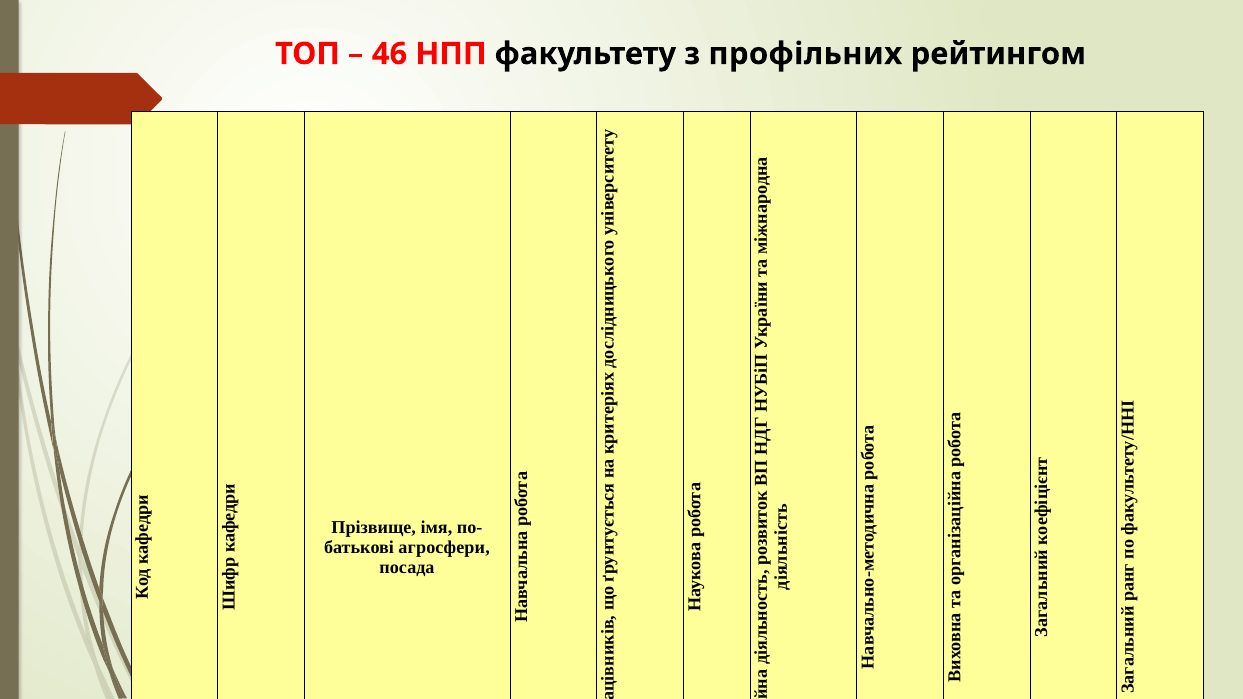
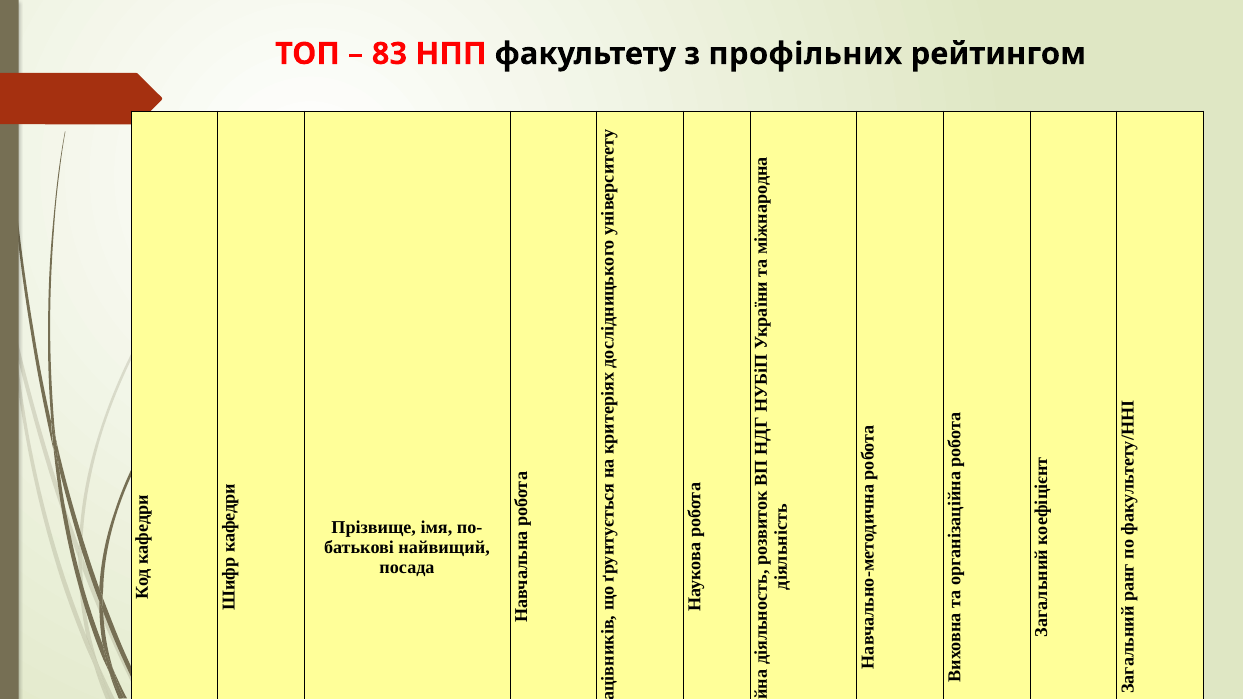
46: 46 -> 83
агросфери: агросфери -> найвищий
